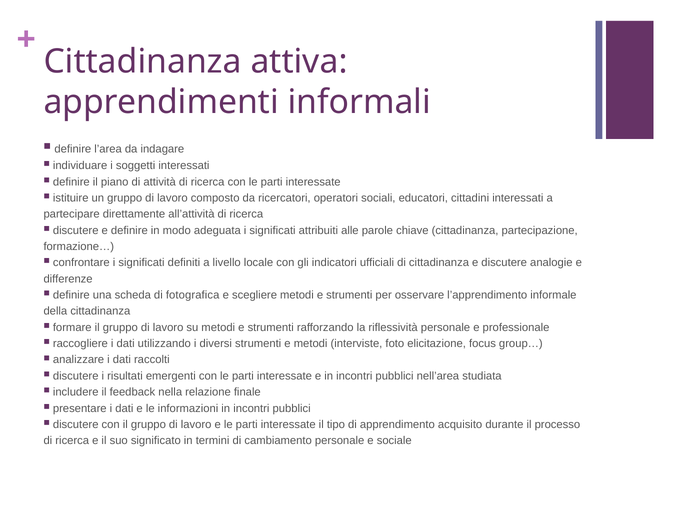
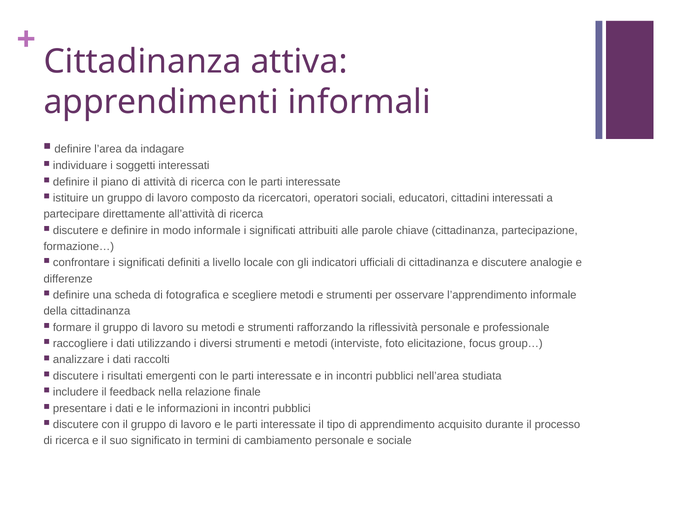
modo adeguata: adeguata -> informale
